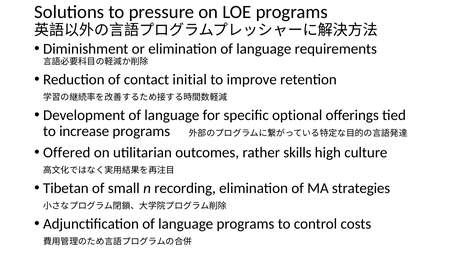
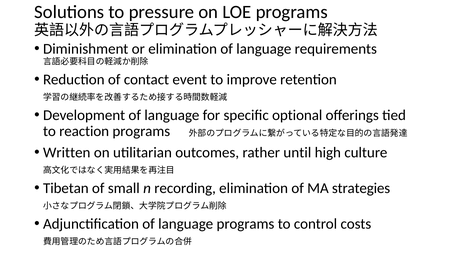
initial: initial -> event
increase: increase -> reaction
Offered: Offered -> Written
skills: skills -> until
